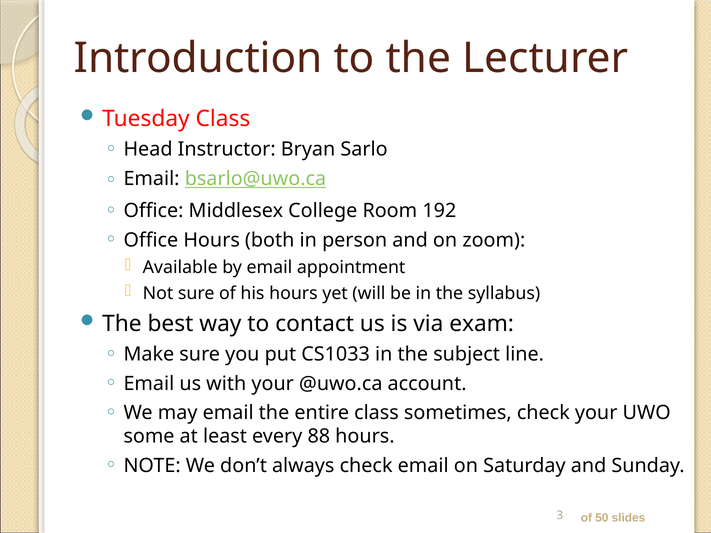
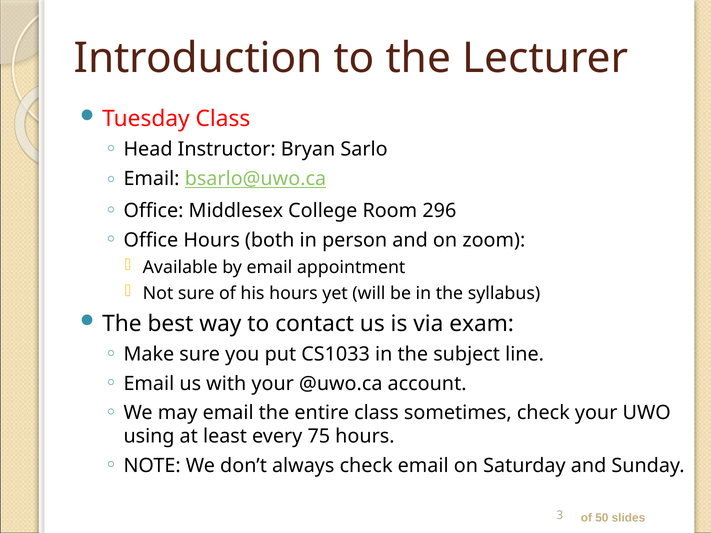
192: 192 -> 296
some: some -> using
88: 88 -> 75
